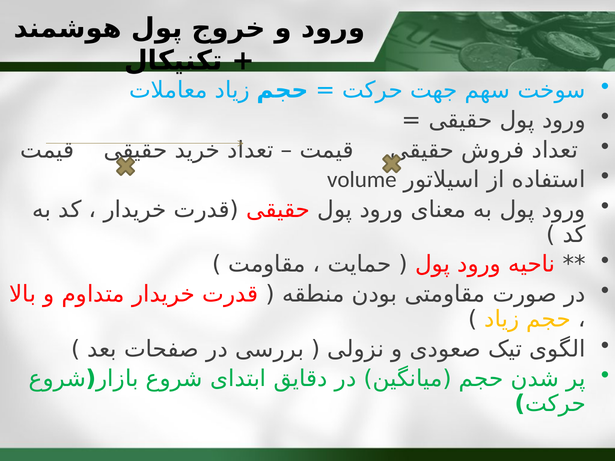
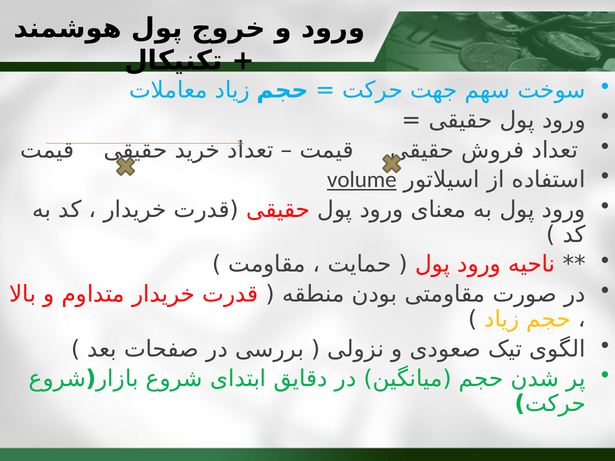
volume underline: none -> present
